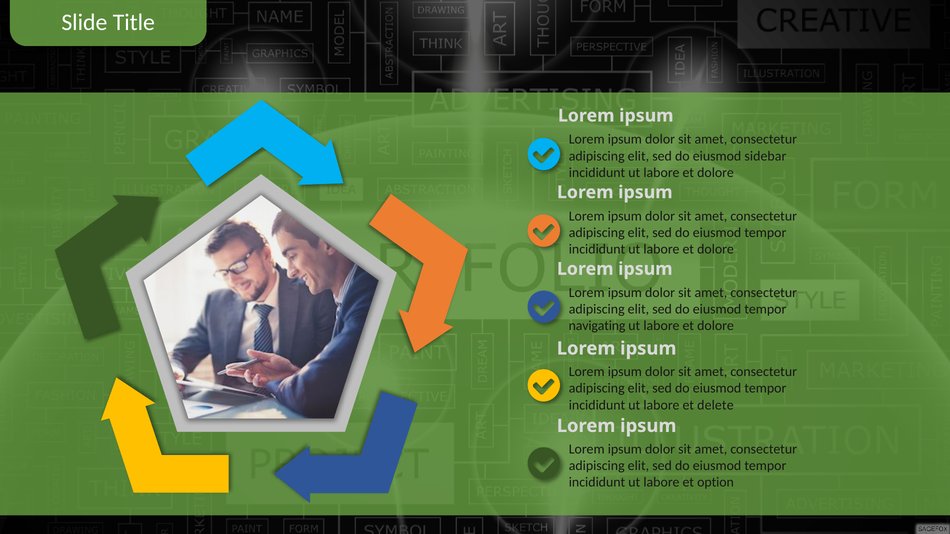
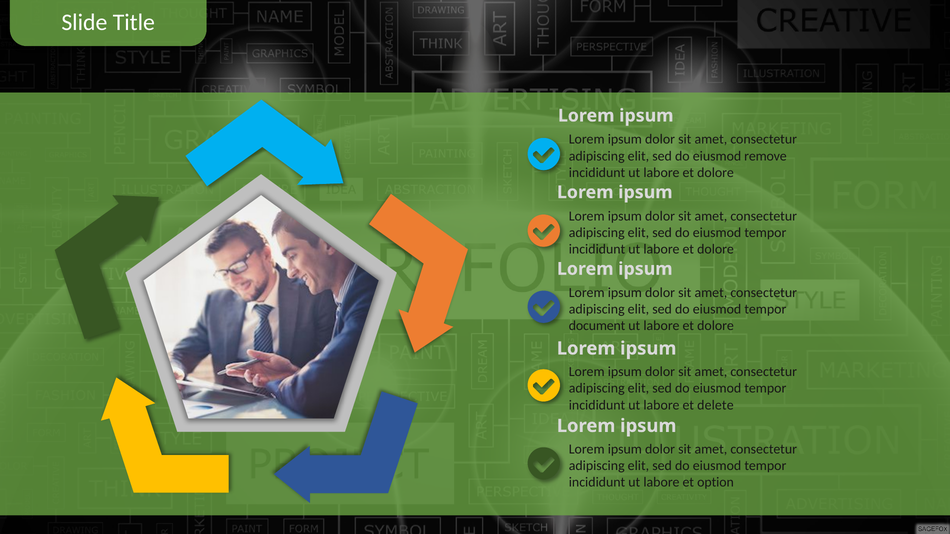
sidebar: sidebar -> remove
navigating: navigating -> document
